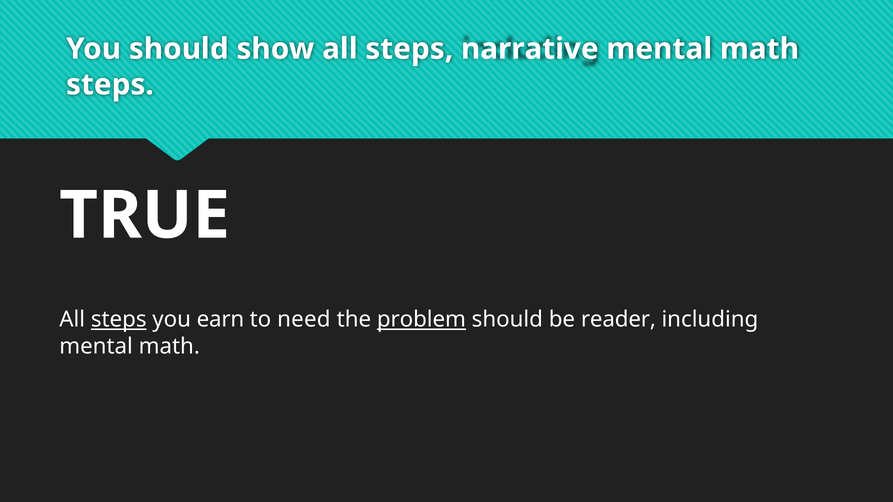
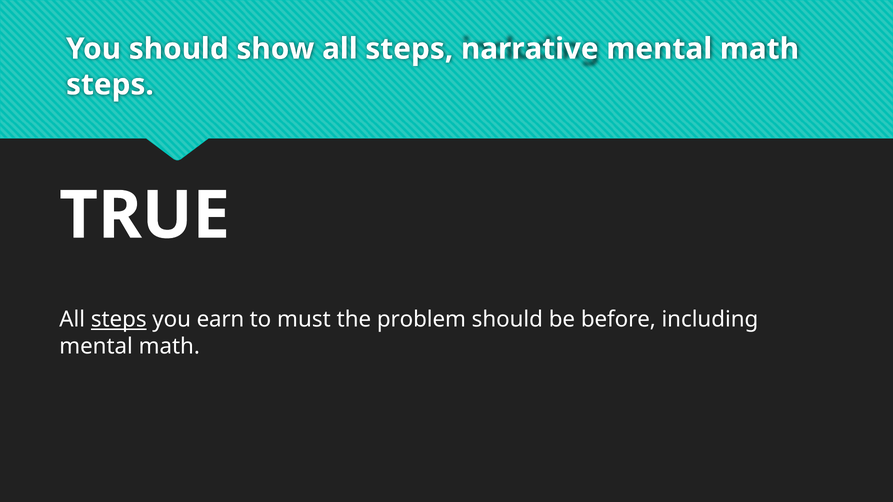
need: need -> must
problem underline: present -> none
reader: reader -> before
